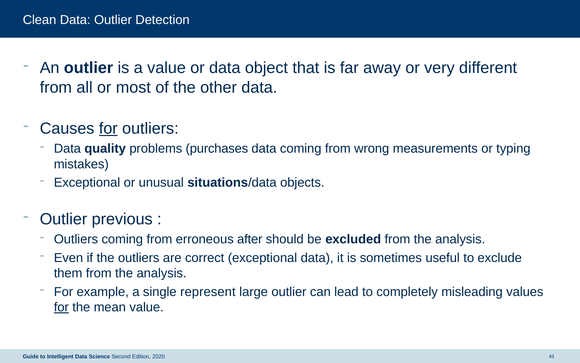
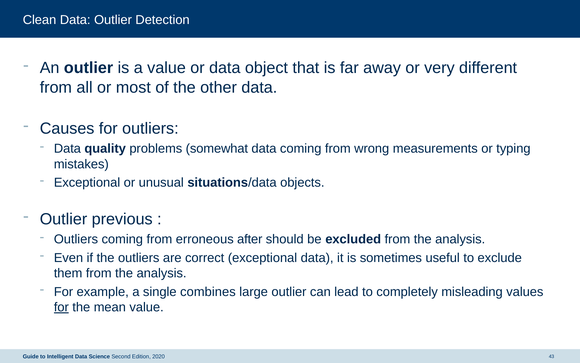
for at (108, 128) underline: present -> none
purchases: purchases -> somewhat
represent: represent -> combines
